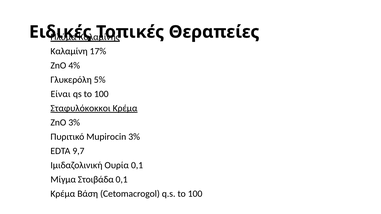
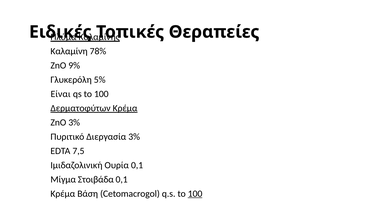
17%: 17% -> 78%
4%: 4% -> 9%
Σταφυλόκοκκοι: Σταφυλόκοκκοι -> Δερματοφύτων
Mupirocin: Mupirocin -> Διεργασία
9,7: 9,7 -> 7,5
100 at (195, 194) underline: none -> present
